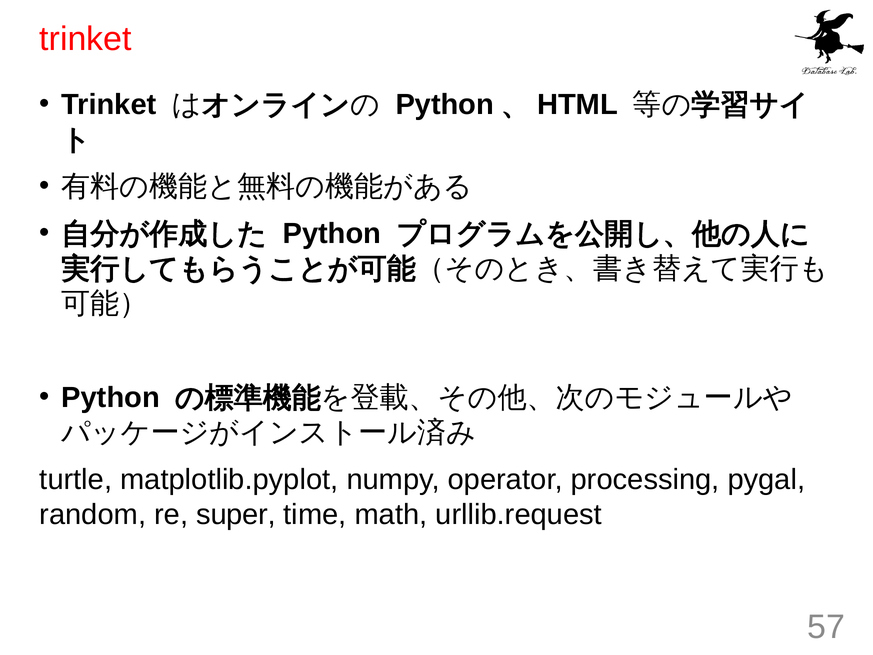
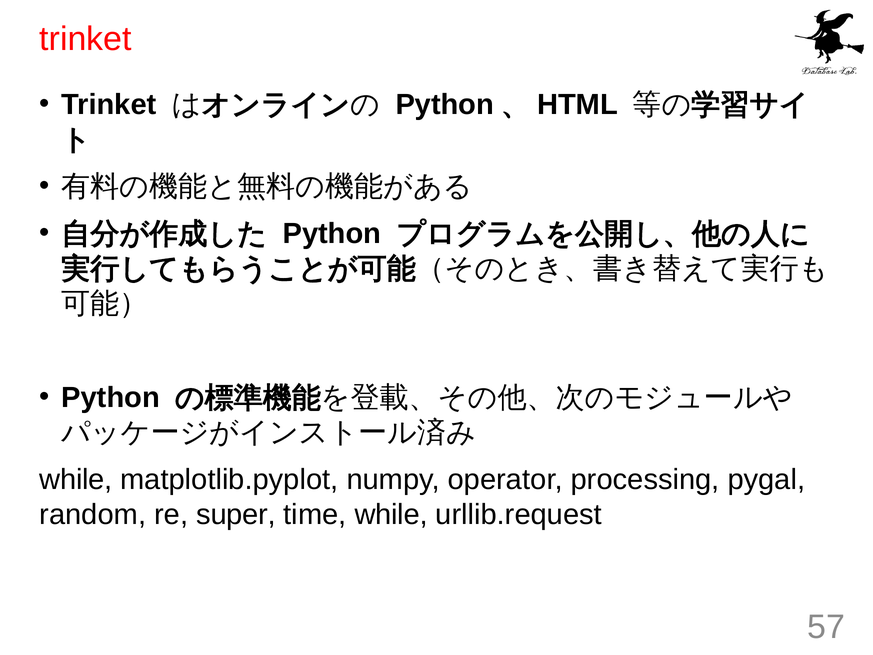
turtle at (76, 480): turtle -> while
time math: math -> while
